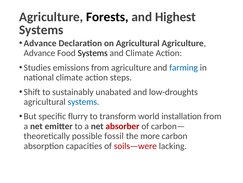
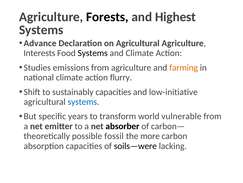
Advance at (39, 53): Advance -> Interests
farming colour: blue -> orange
steps: steps -> flurry
sustainably unabated: unabated -> capacities
low-droughts: low-droughts -> low-initiative
flurry: flurry -> years
installation: installation -> vulnerable
absorber colour: red -> black
soils—were colour: red -> black
